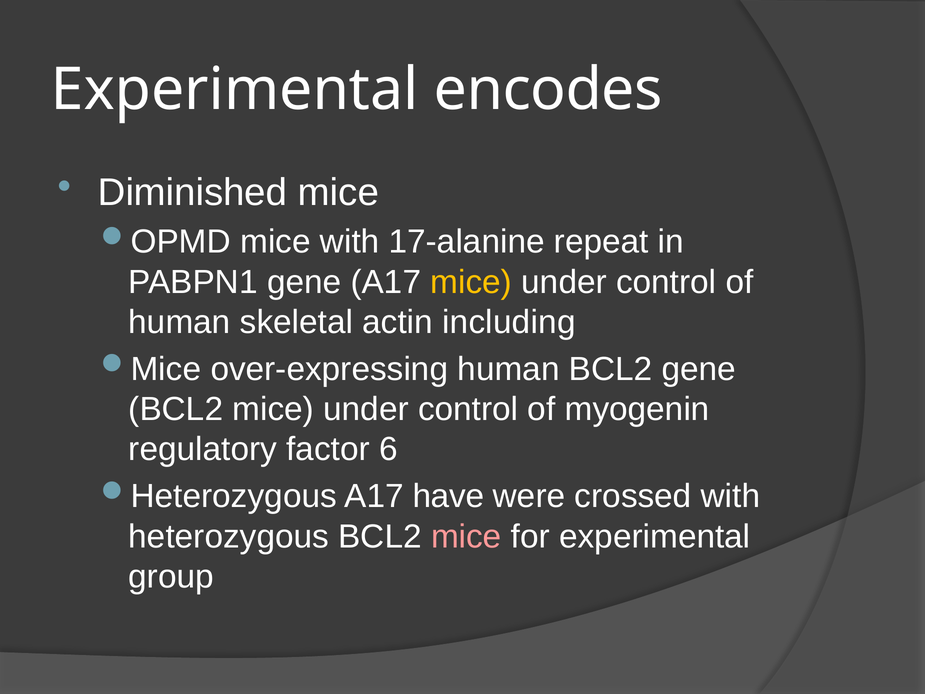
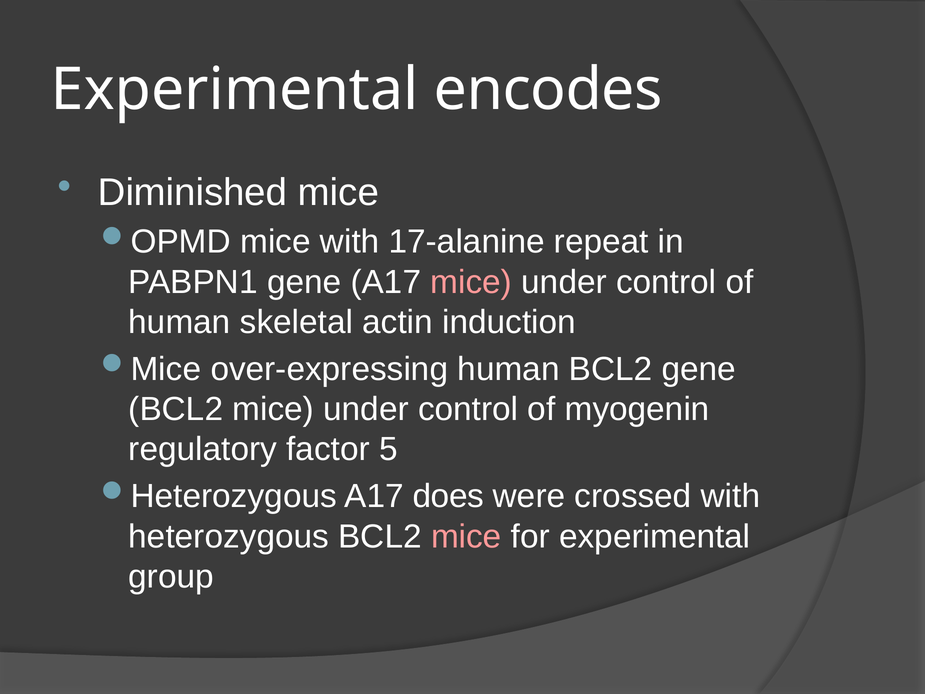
mice at (471, 282) colour: yellow -> pink
including: including -> induction
6: 6 -> 5
have: have -> does
